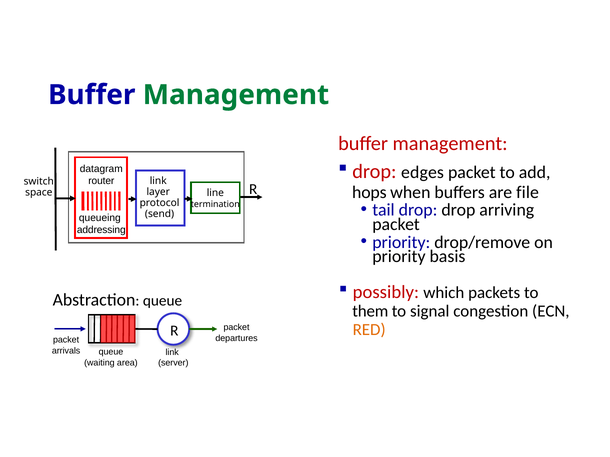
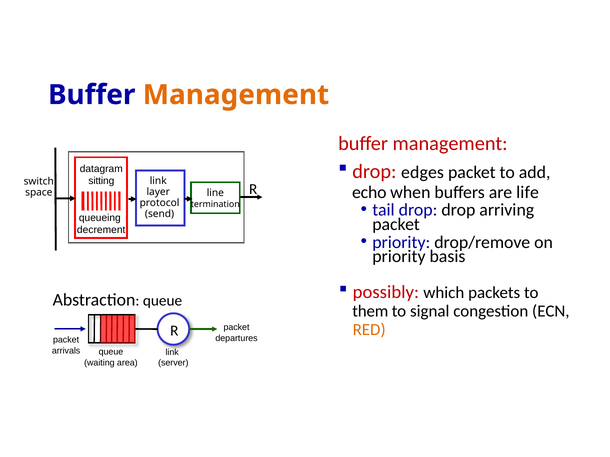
Management at (236, 95) colour: green -> orange
router: router -> sitting
hops: hops -> echo
file: file -> life
addressing: addressing -> decrement
